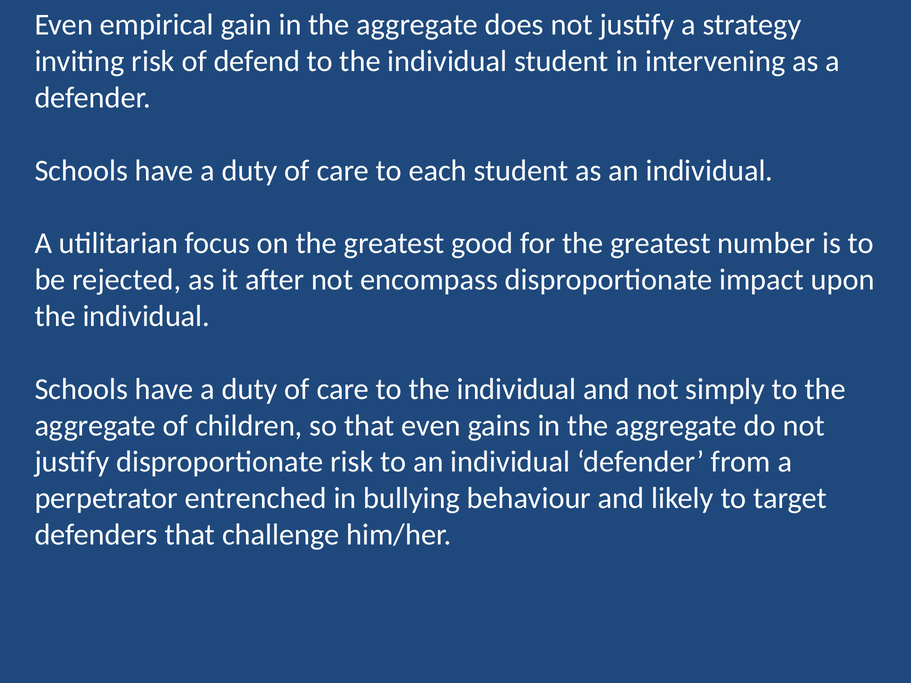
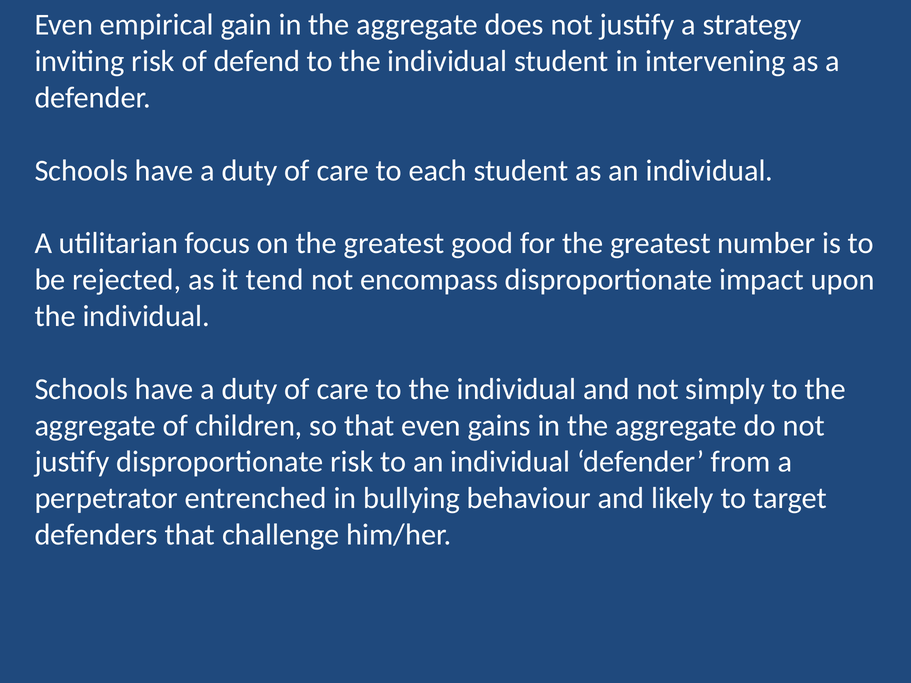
after: after -> tend
